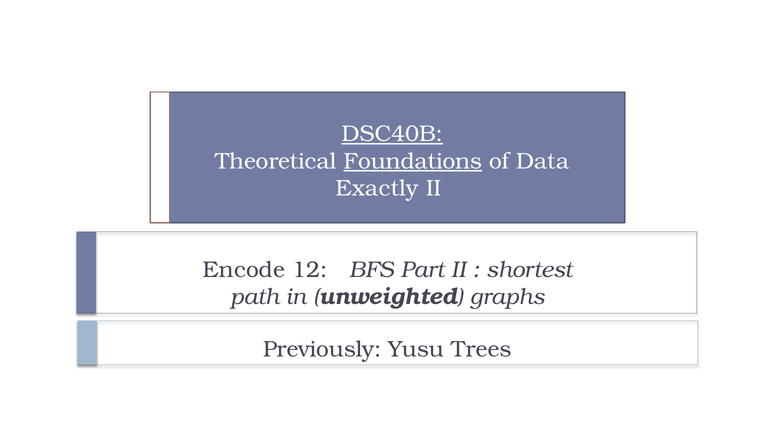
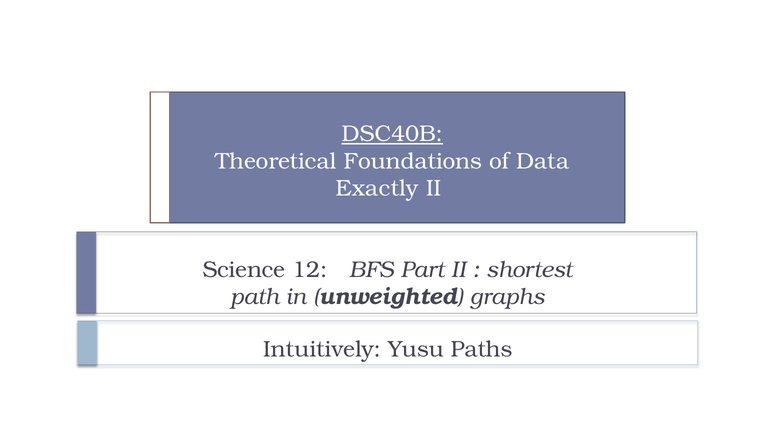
Foundations underline: present -> none
Encode: Encode -> Science
Previously: Previously -> Intuitively
Trees: Trees -> Paths
